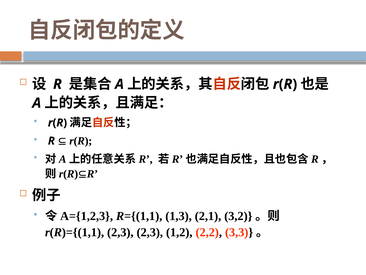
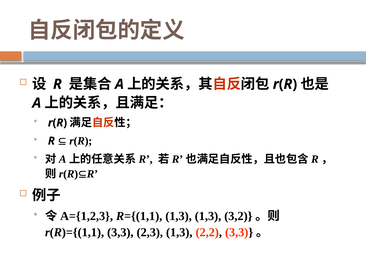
1,3 2,1: 2,1 -> 1,3
2,3 at (120, 232): 2,3 -> 3,3
2,3 1,2: 1,2 -> 1,3
